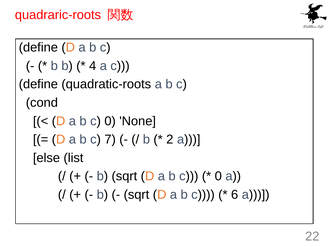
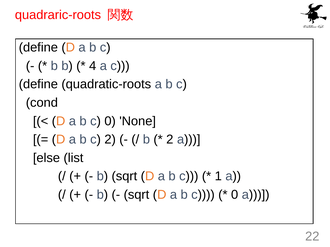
c 7: 7 -> 2
0 at (218, 177): 0 -> 1
6 at (235, 195): 6 -> 0
